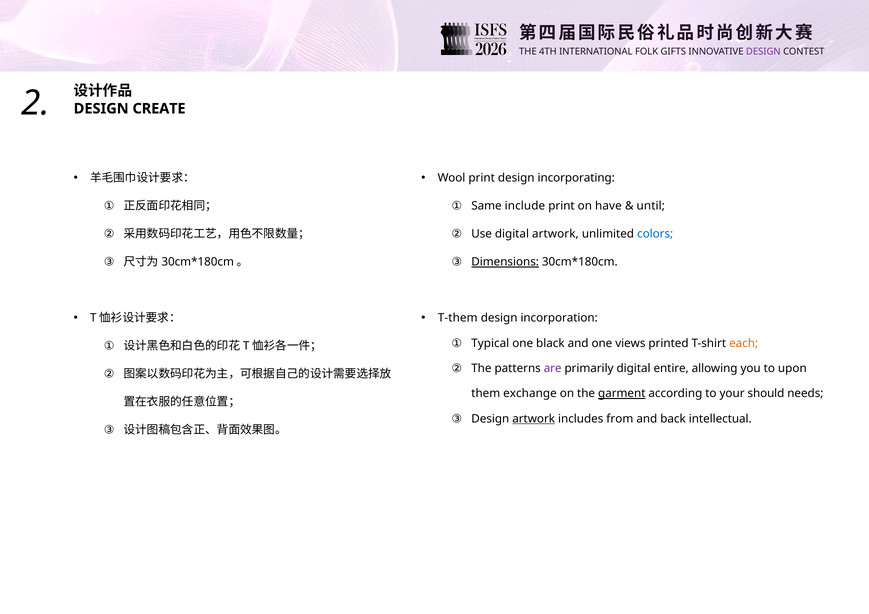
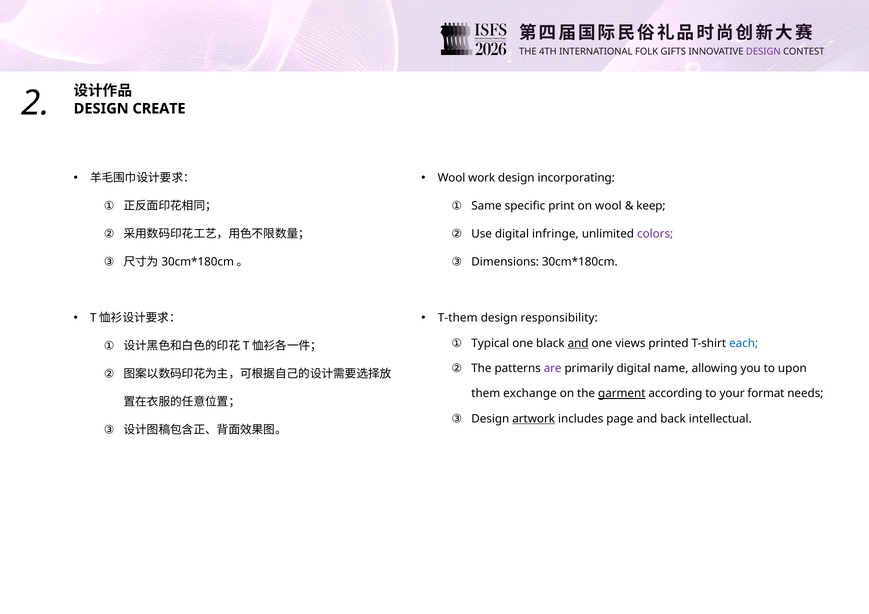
Wool print: print -> work
include: include -> specific
on have: have -> wool
until: until -> keep
digital artwork: artwork -> infringe
colors colour: blue -> purple
Dimensions underline: present -> none
incorporation: incorporation -> responsibility
and at (578, 343) underline: none -> present
each colour: orange -> blue
entire: entire -> name
should: should -> format
from: from -> page
